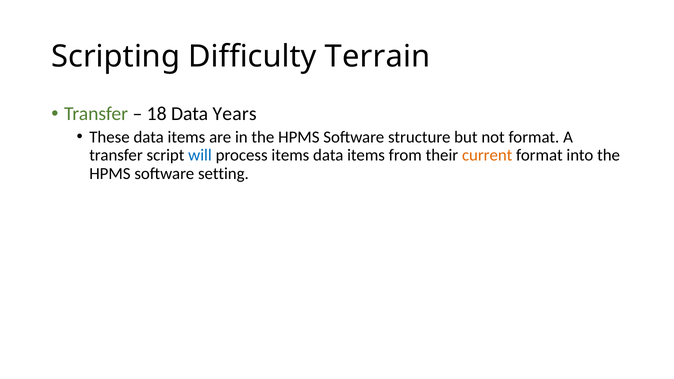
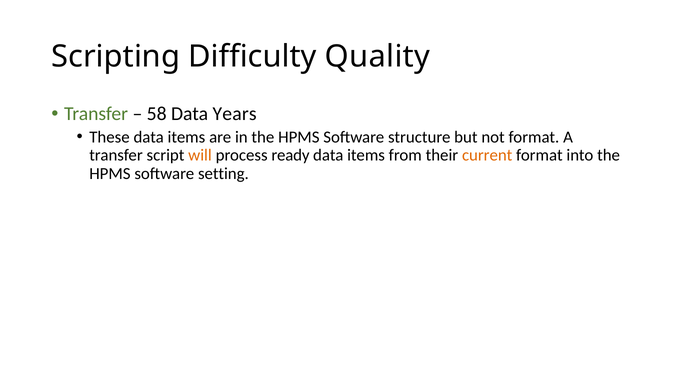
Terrain: Terrain -> Quality
18: 18 -> 58
will colour: blue -> orange
process items: items -> ready
